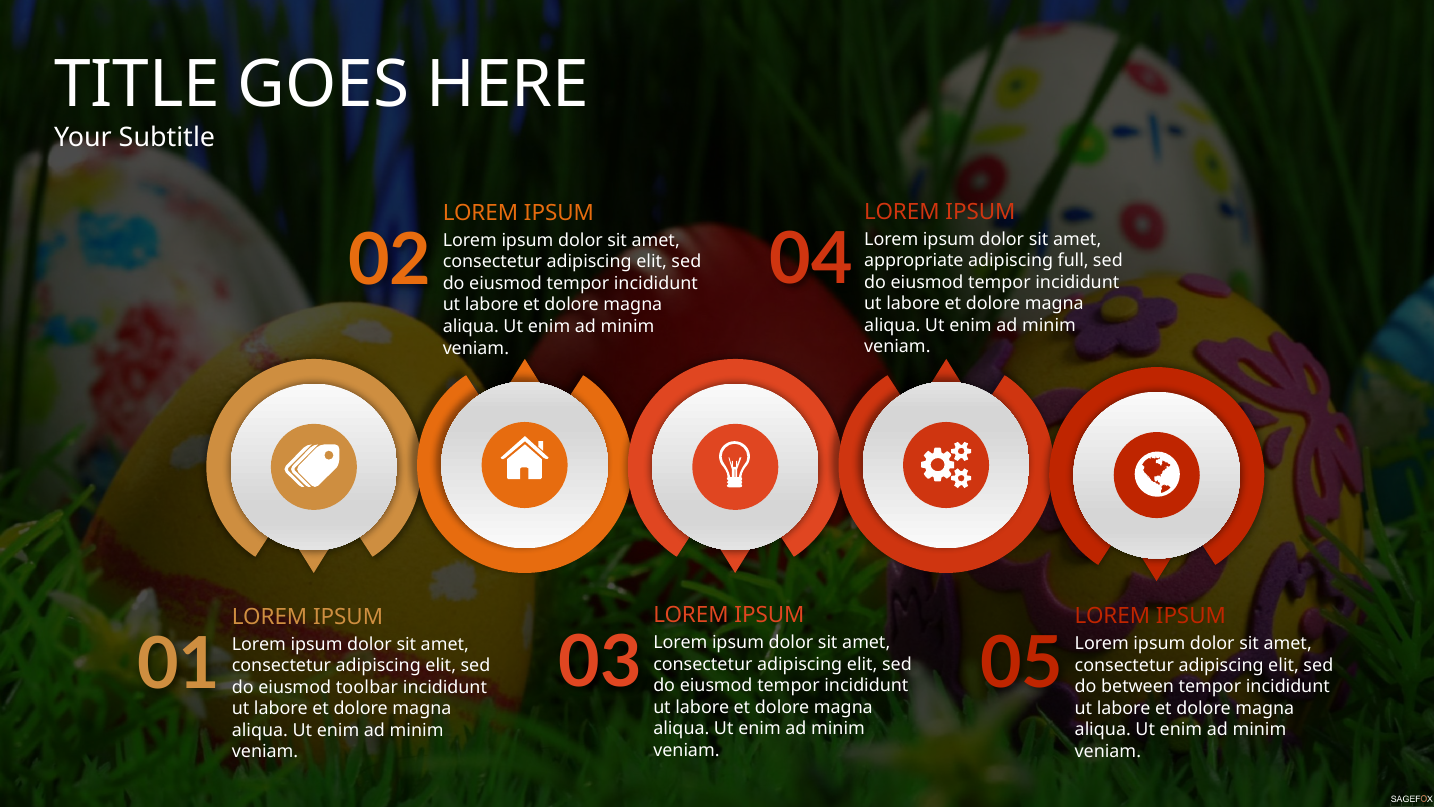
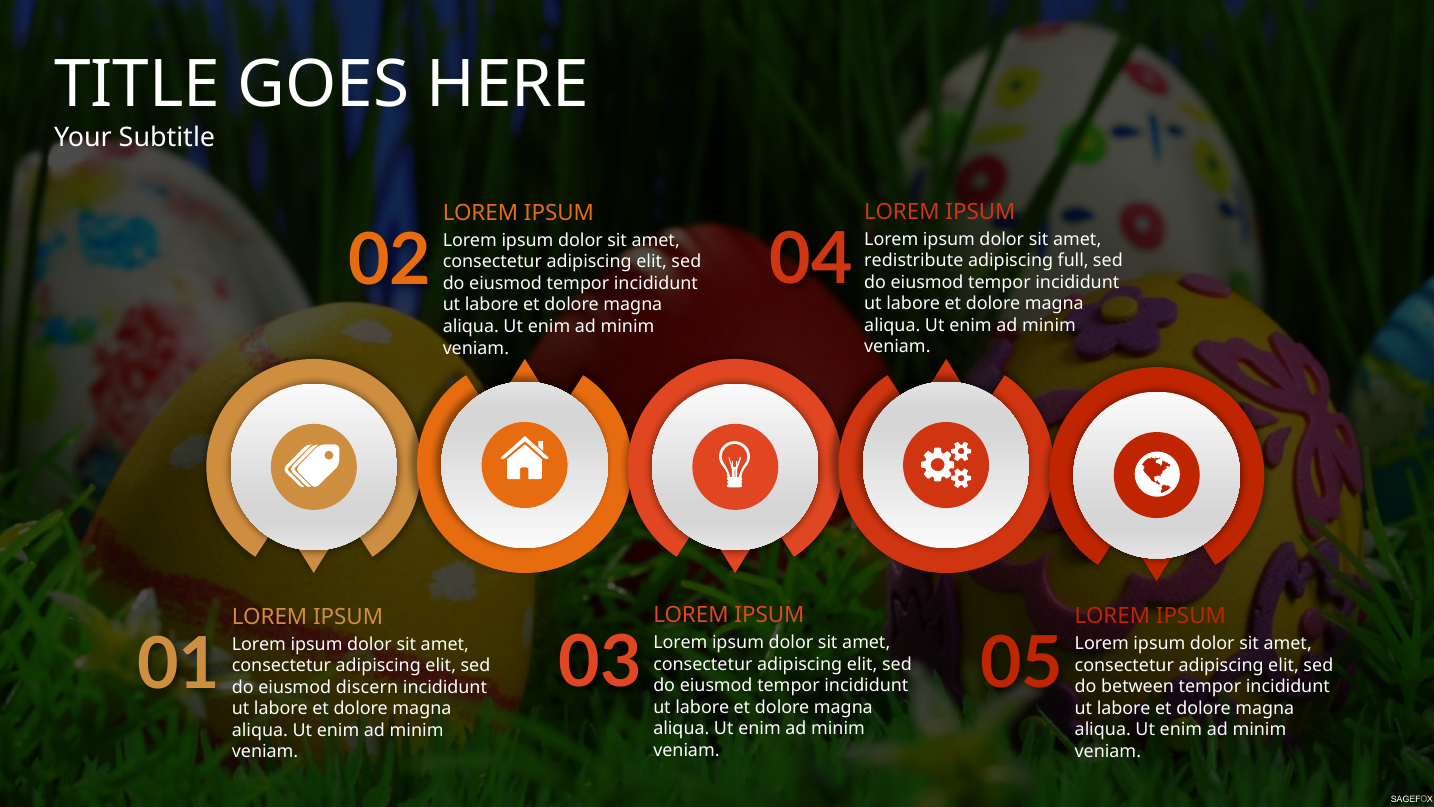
appropriate: appropriate -> redistribute
toolbar: toolbar -> discern
